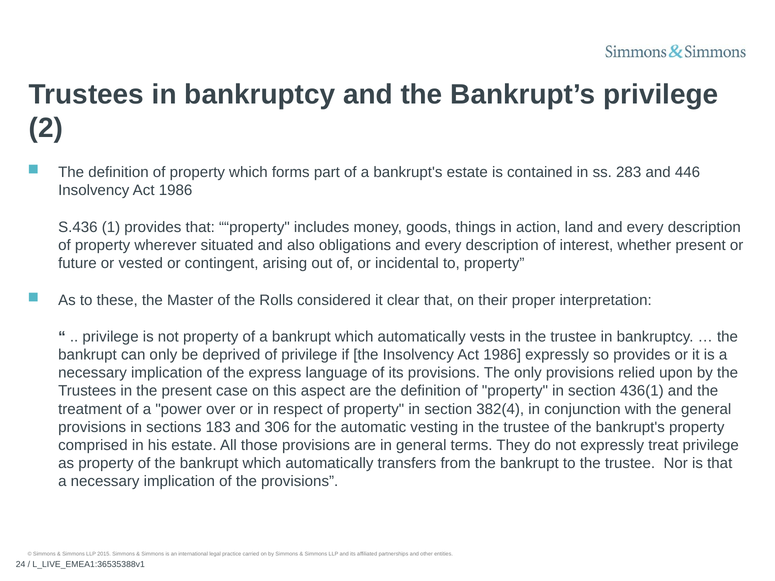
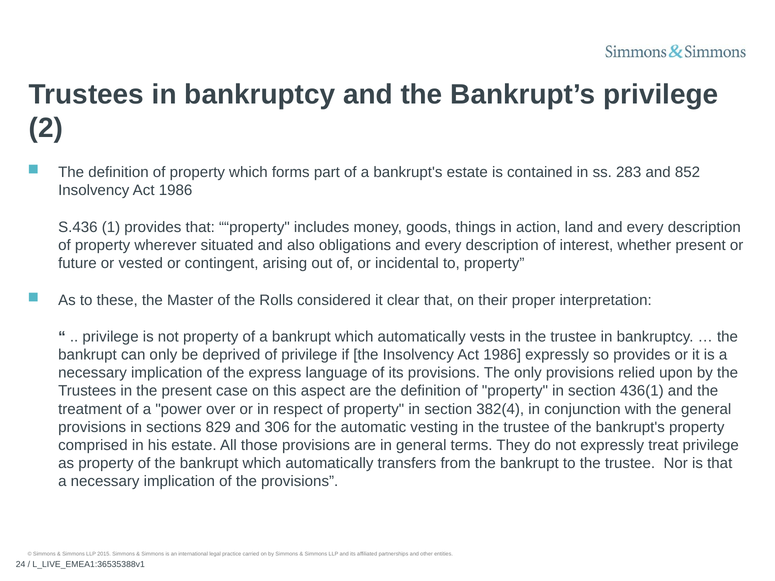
446: 446 -> 852
183: 183 -> 829
